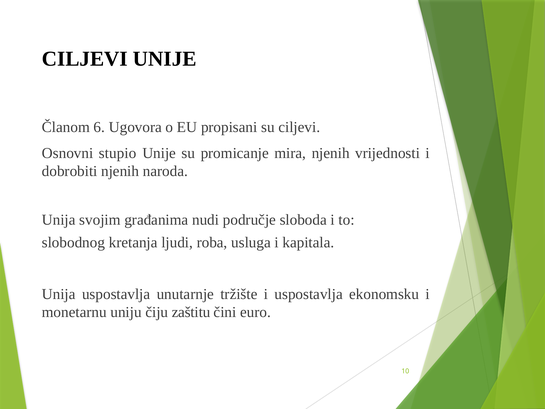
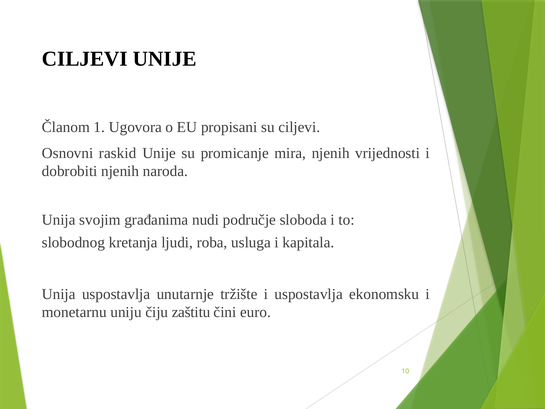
6: 6 -> 1
stupio: stupio -> raskid
